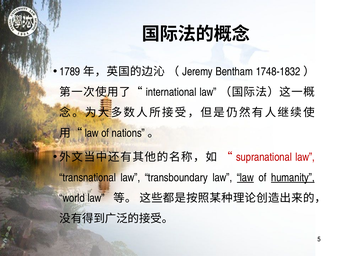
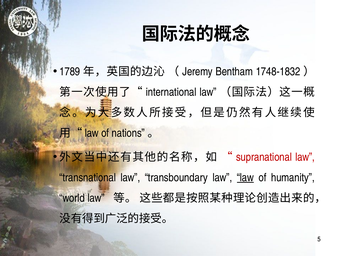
humanity underline: present -> none
